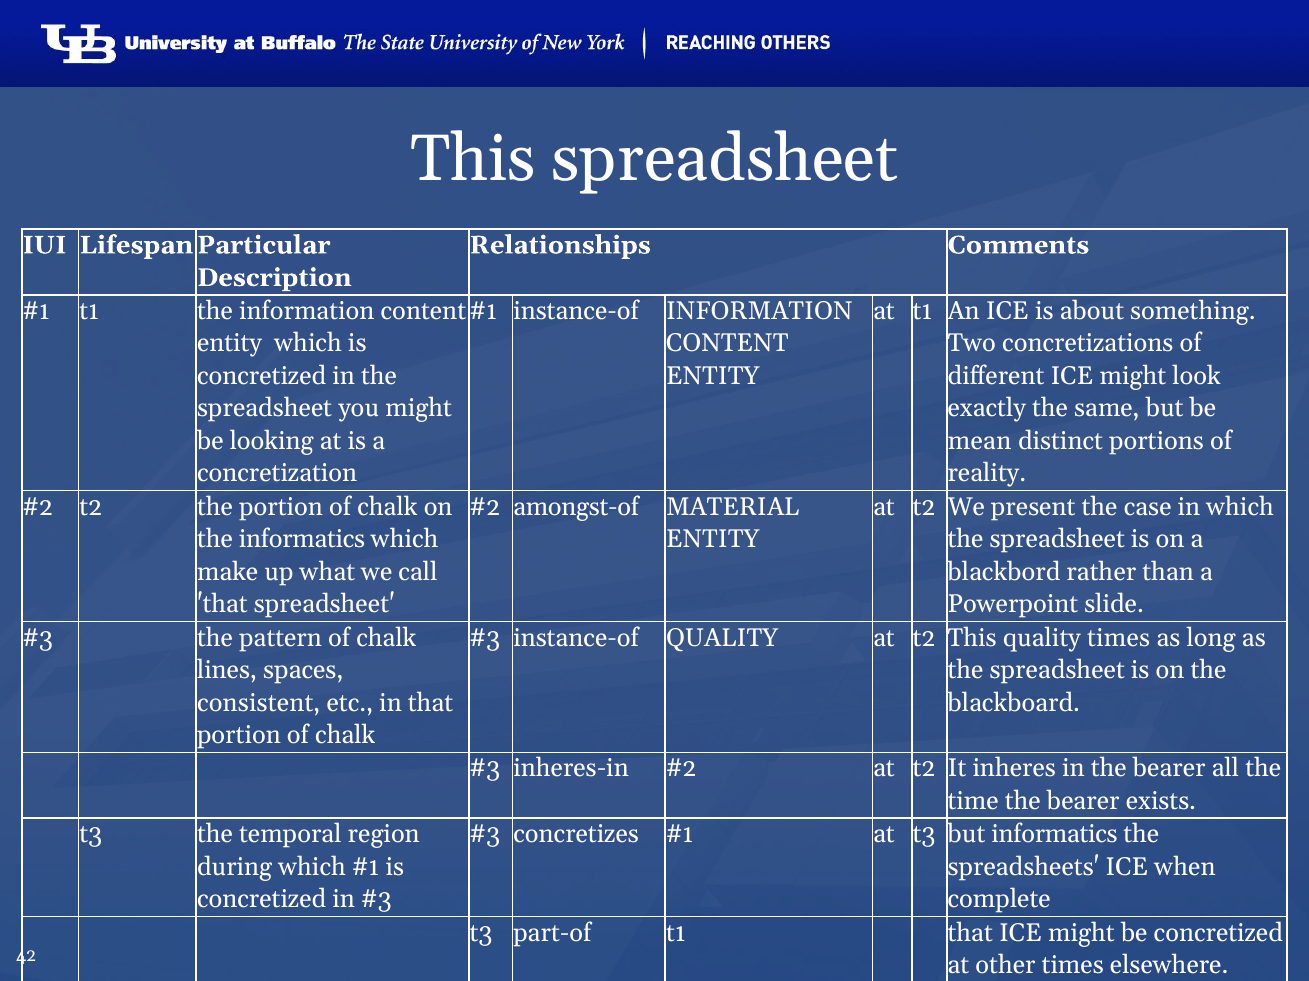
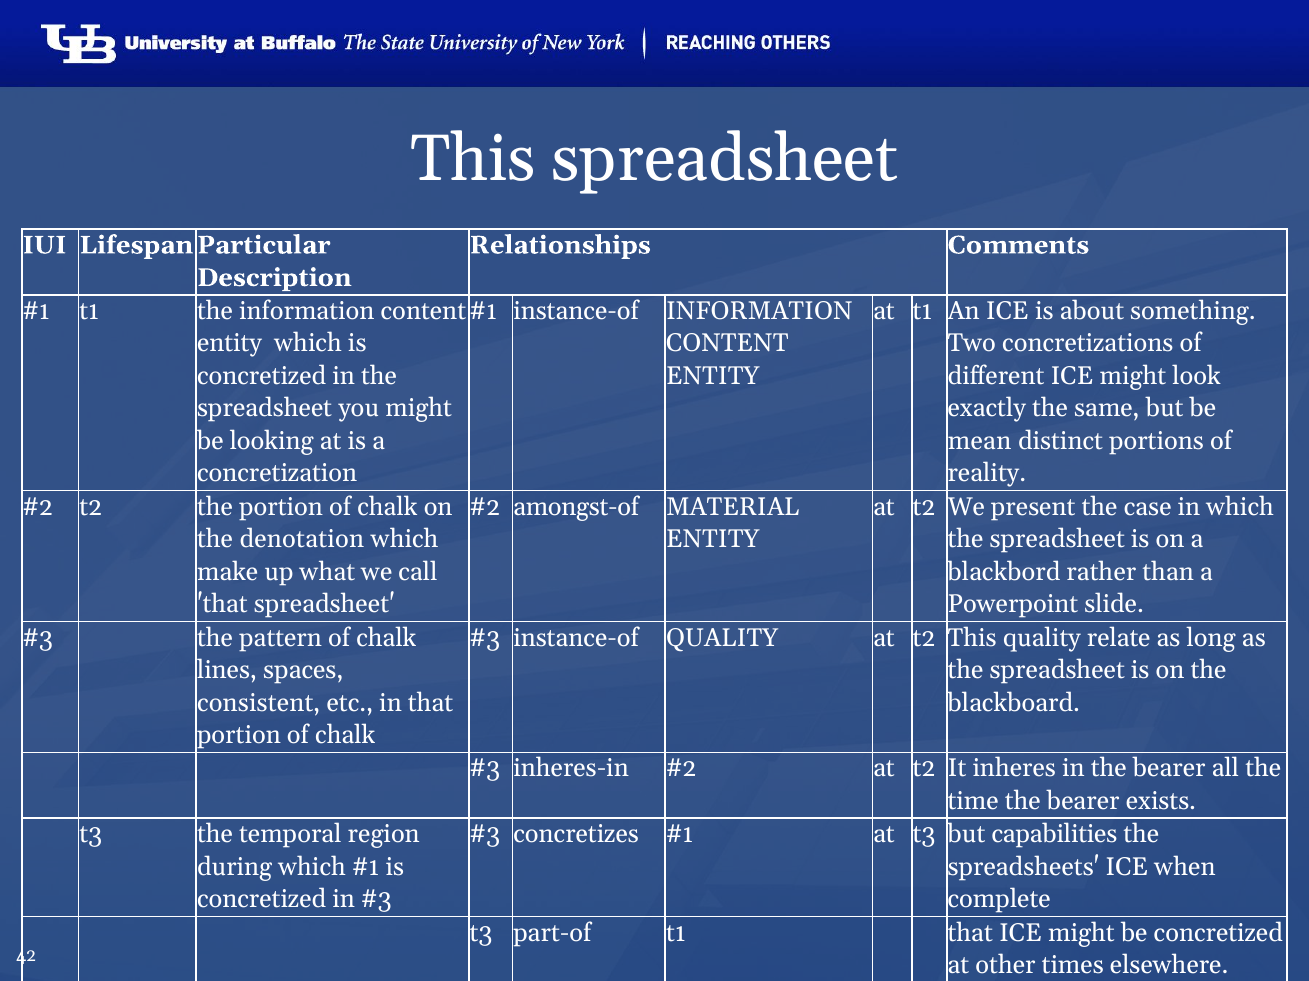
the informatics: informatics -> denotation
quality times: times -> relate
but informatics: informatics -> capabilities
